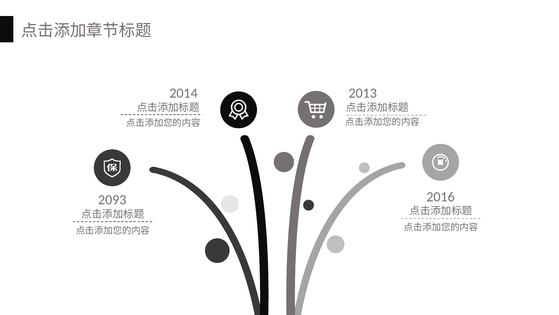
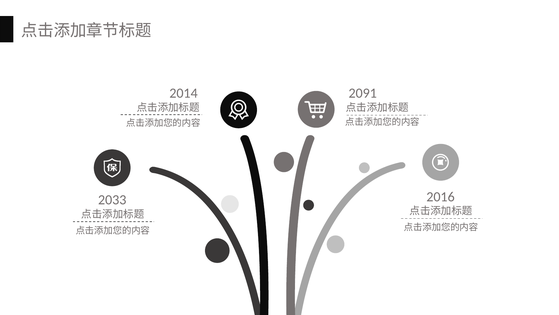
2013: 2013 -> 2091
2093: 2093 -> 2033
